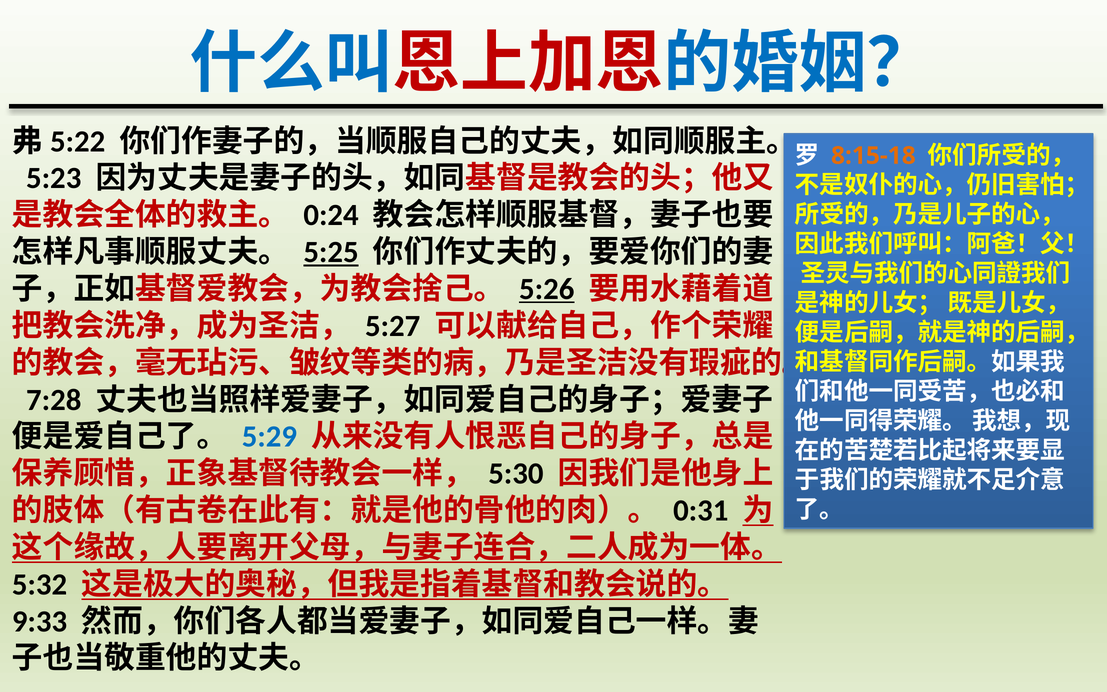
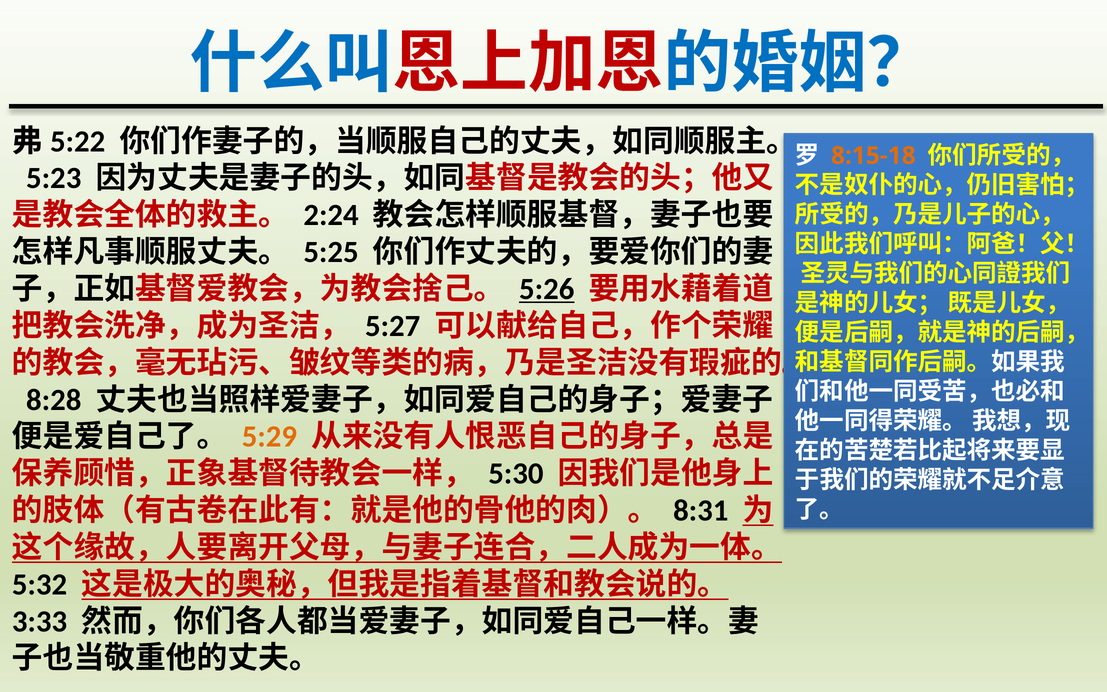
0:24: 0:24 -> 2:24
5:25 underline: present -> none
7:28: 7:28 -> 8:28
5:29 colour: blue -> orange
0:31: 0:31 -> 8:31
9:33: 9:33 -> 3:33
